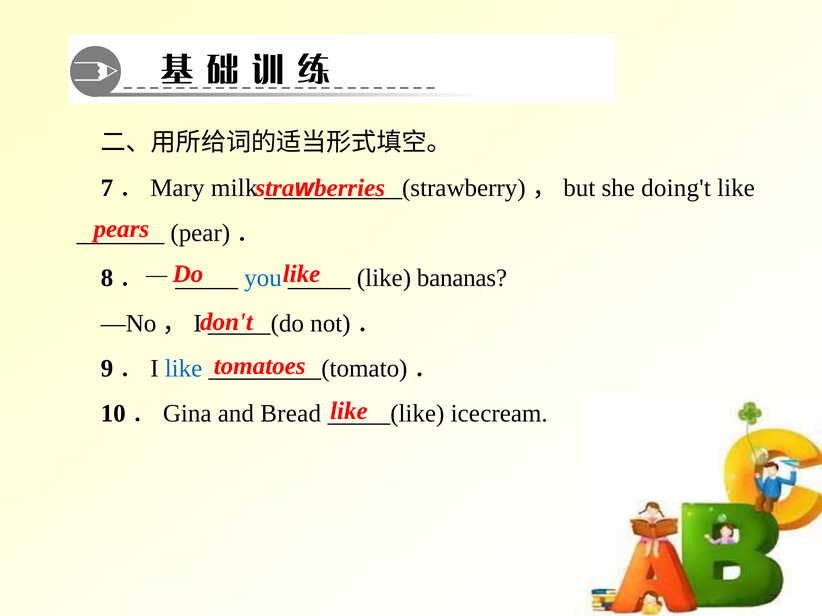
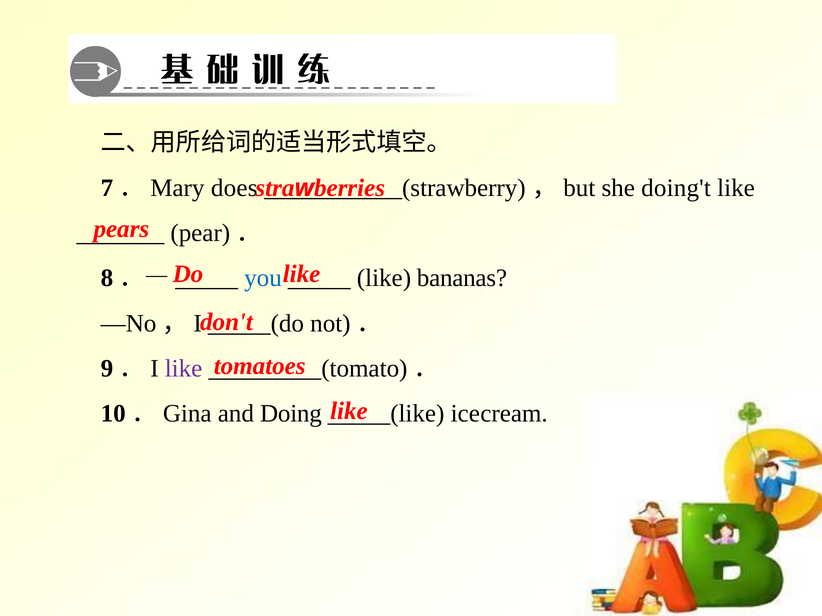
milk: milk -> does
like at (184, 369) colour: blue -> purple
Bread: Bread -> Doing
